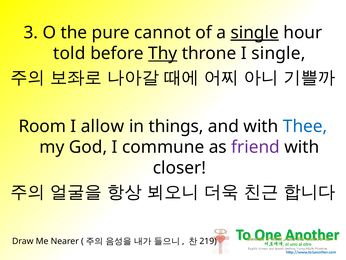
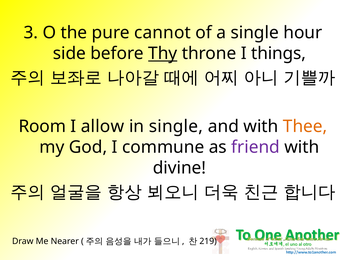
single at (255, 33) underline: present -> none
told: told -> side
I single: single -> things
in things: things -> single
Thee colour: blue -> orange
closer: closer -> divine
